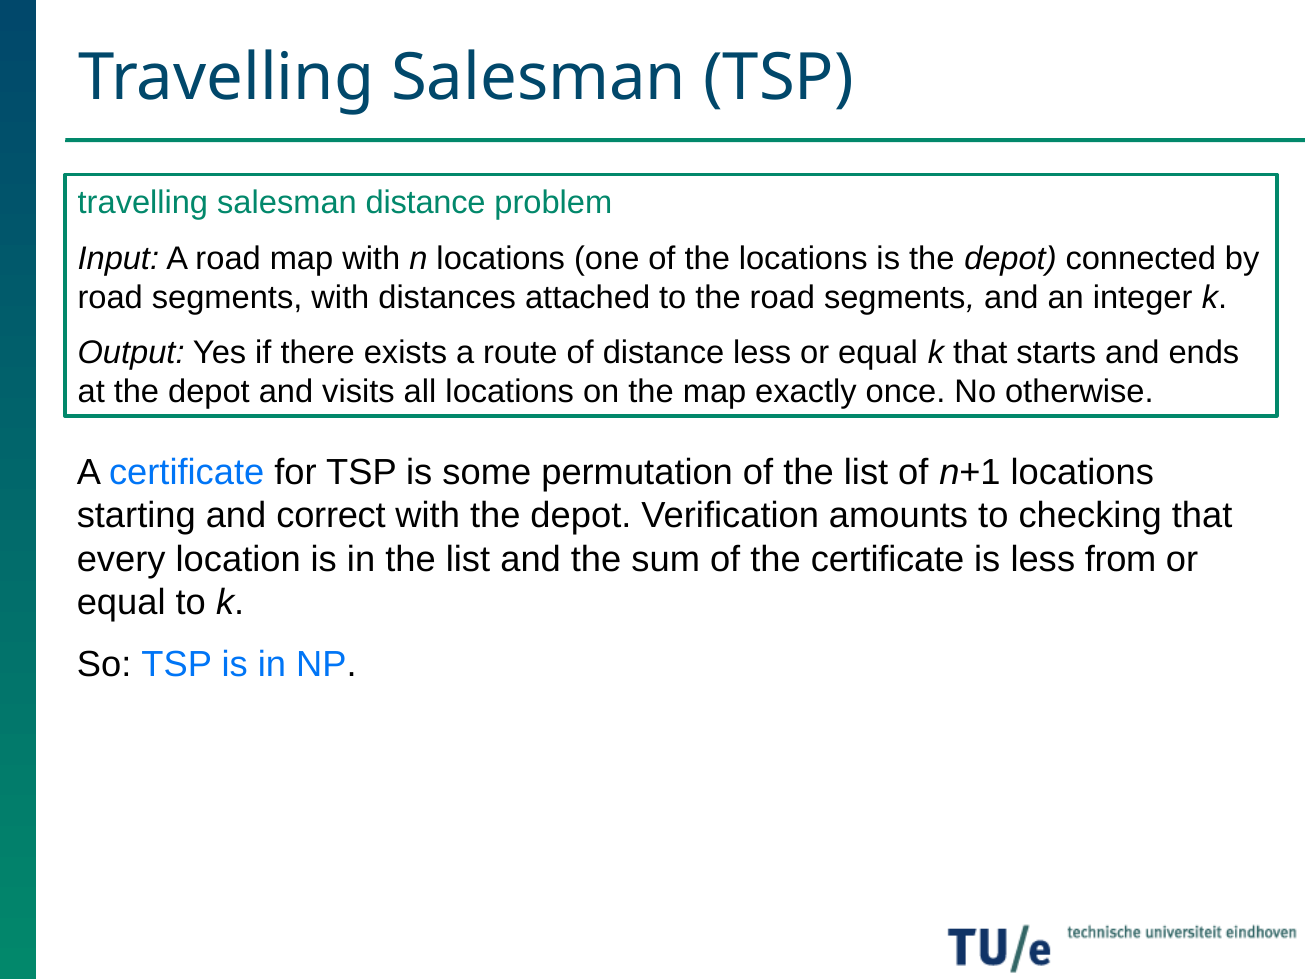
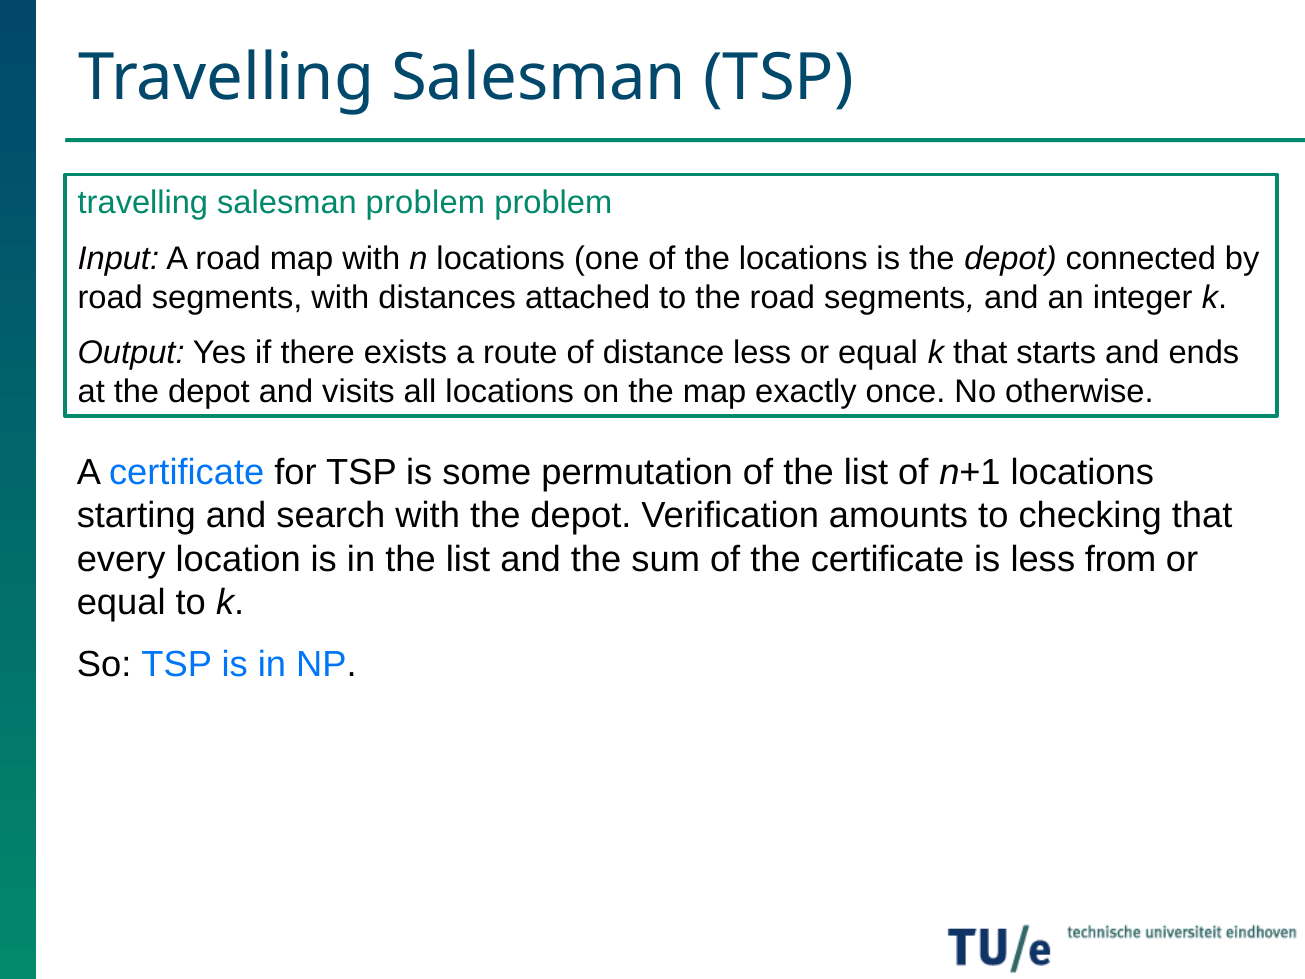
salesman distance: distance -> problem
correct: correct -> search
